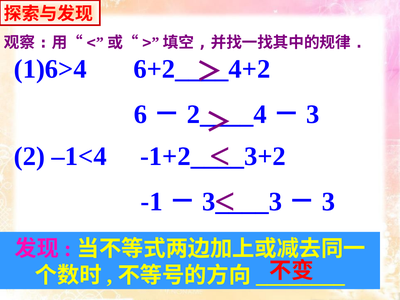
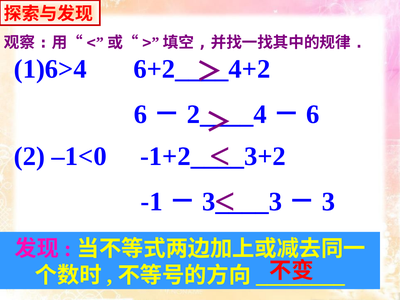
3 at (313, 114): 3 -> 6
–1<4: –1<4 -> –1<0
